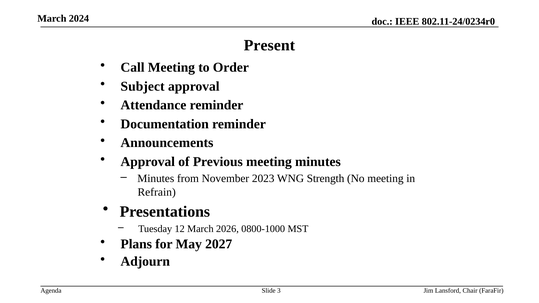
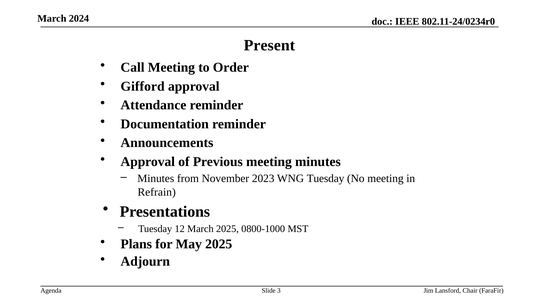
Subject: Subject -> Gifford
WNG Strength: Strength -> Tuesday
March 2026: 2026 -> 2025
May 2027: 2027 -> 2025
